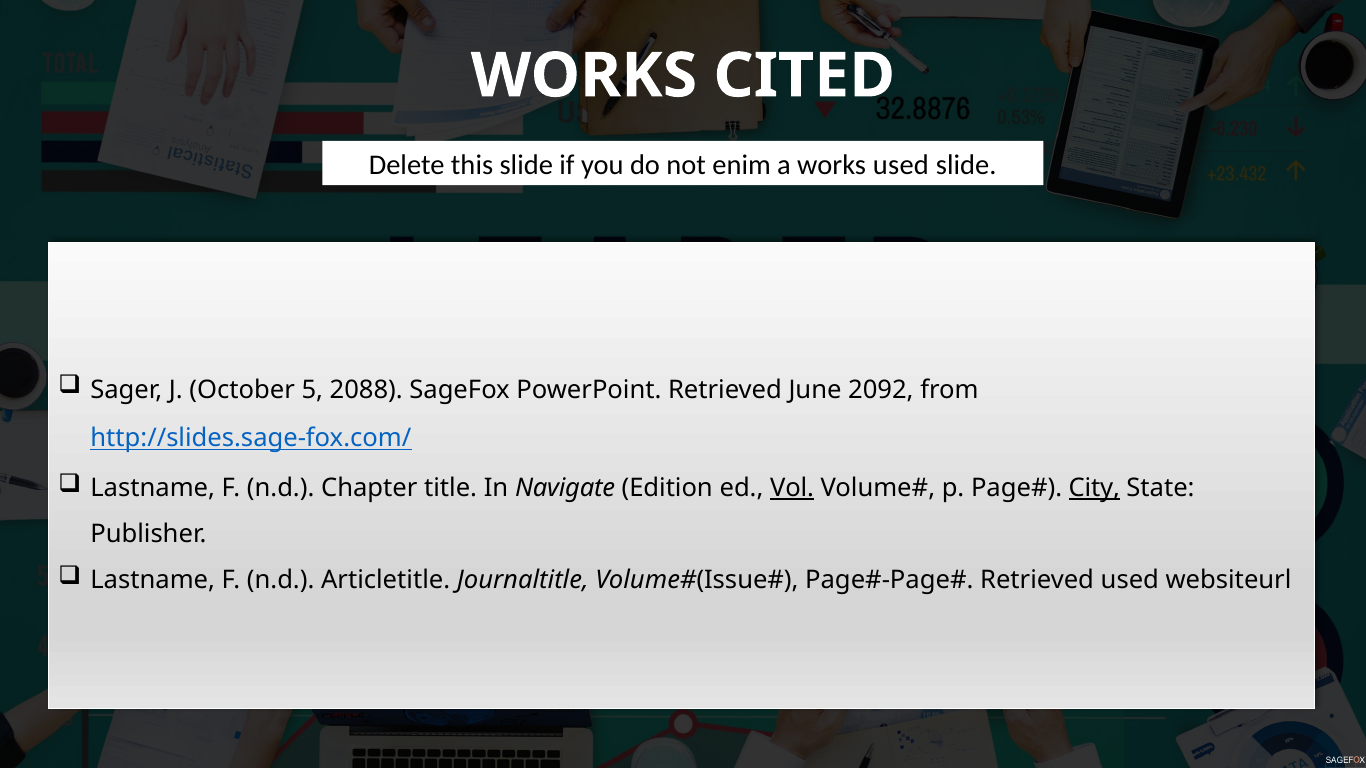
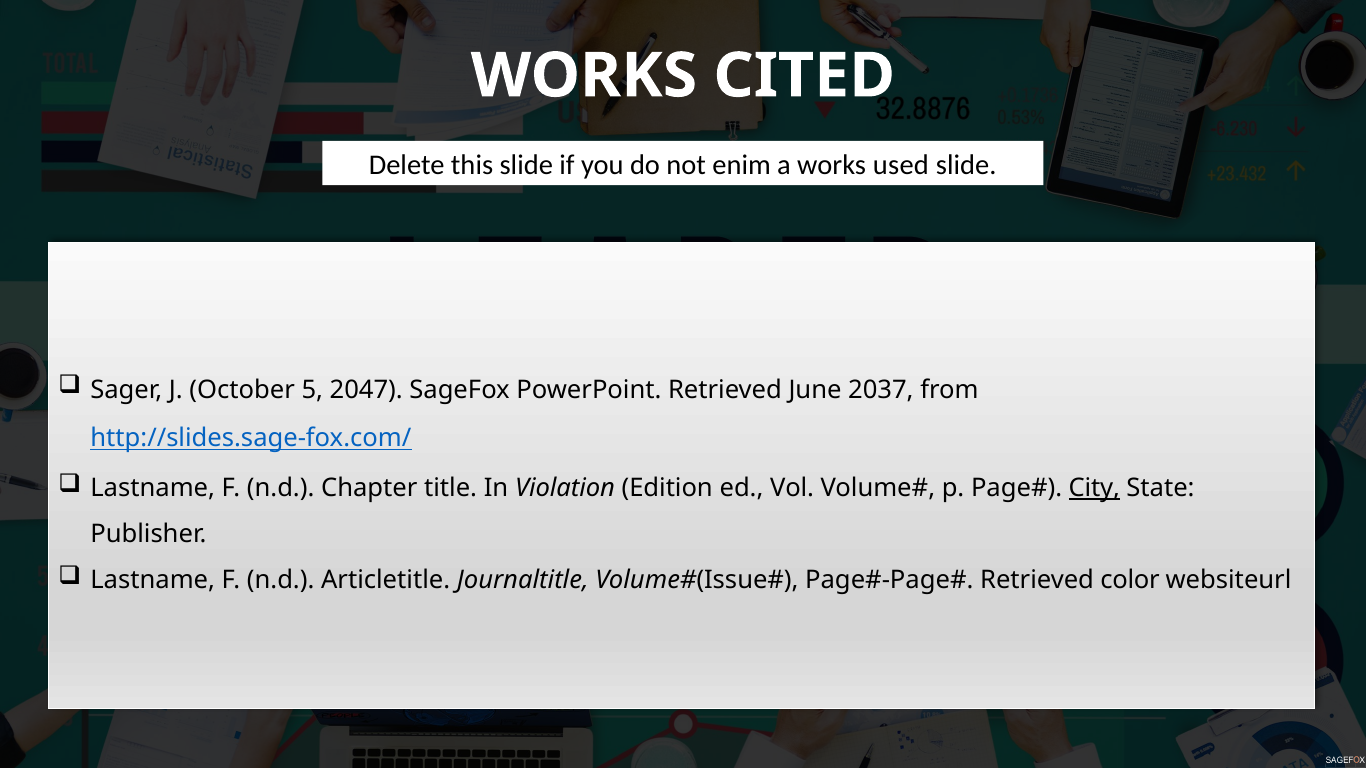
2088: 2088 -> 2047
2092: 2092 -> 2037
Navigate: Navigate -> Violation
Vol underline: present -> none
Retrieved used: used -> color
